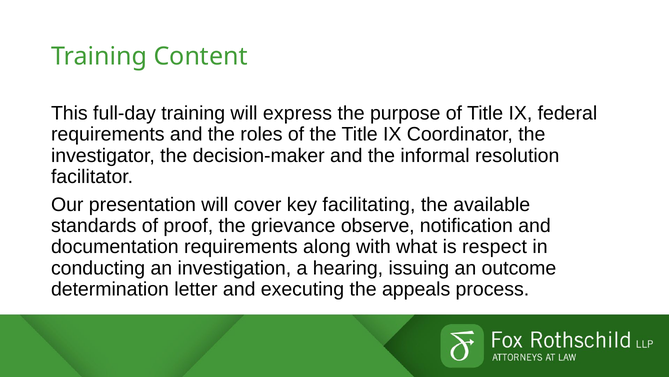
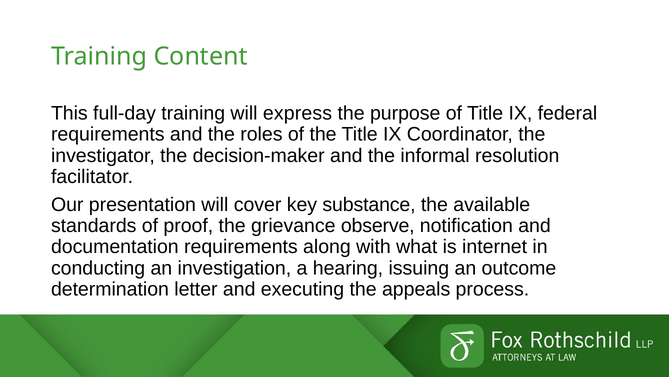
facilitating: facilitating -> substance
respect: respect -> internet
